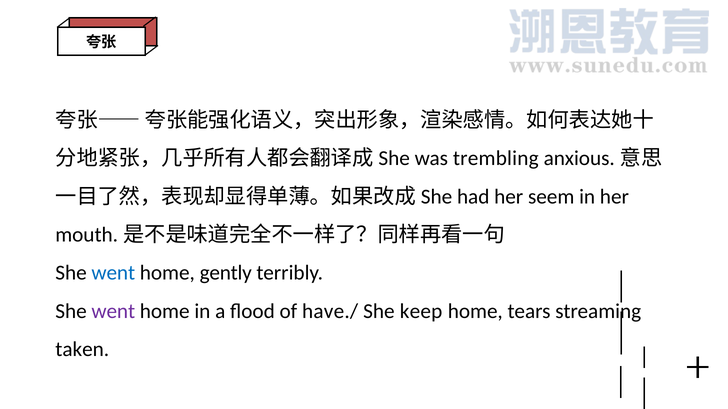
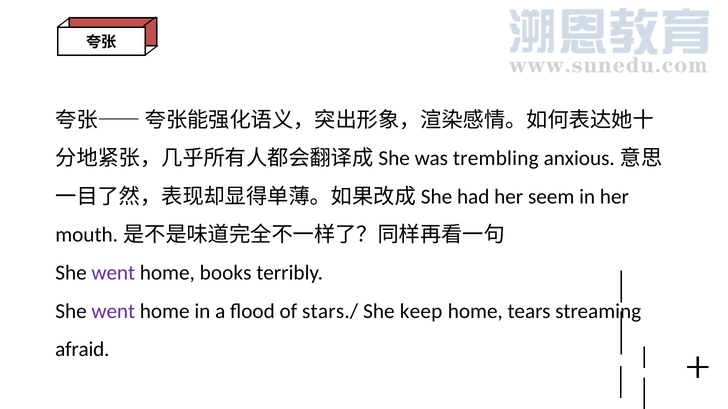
went at (113, 273) colour: blue -> purple
gently: gently -> books
have./: have./ -> stars./
taken: taken -> afraid
